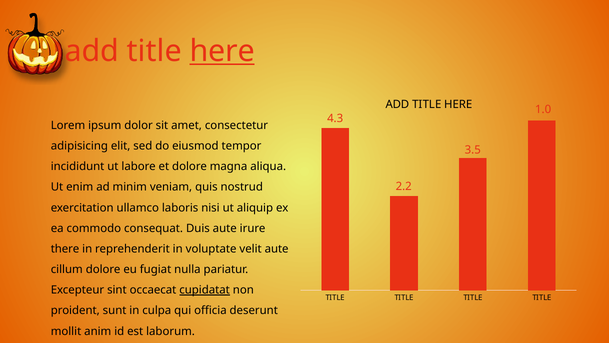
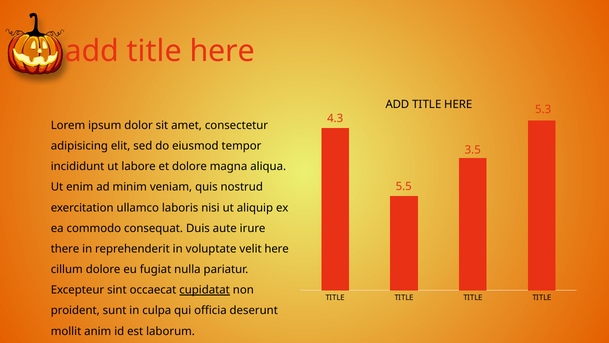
here at (222, 51) underline: present -> none
1.0: 1.0 -> 5.3
2.2: 2.2 -> 5.5
velit aute: aute -> here
